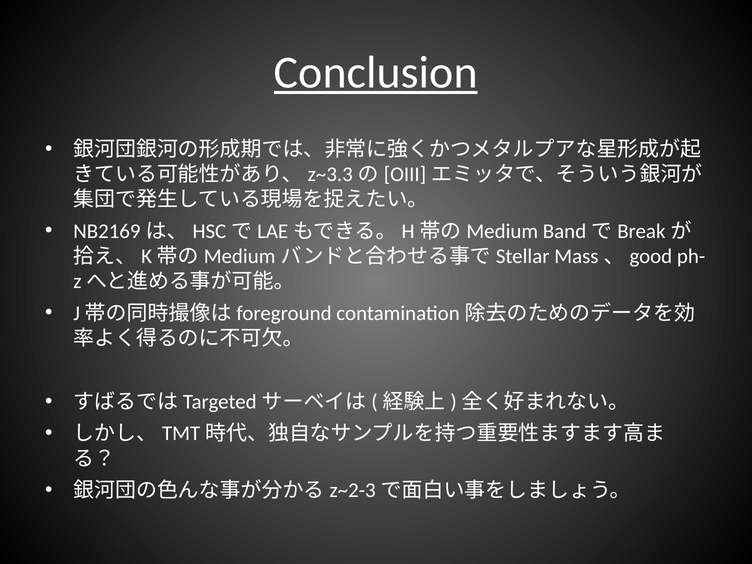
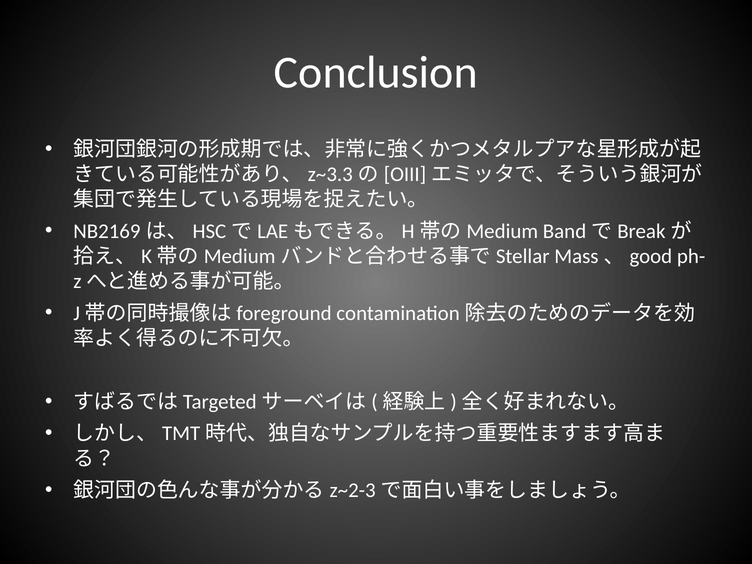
Conclusion underline: present -> none
